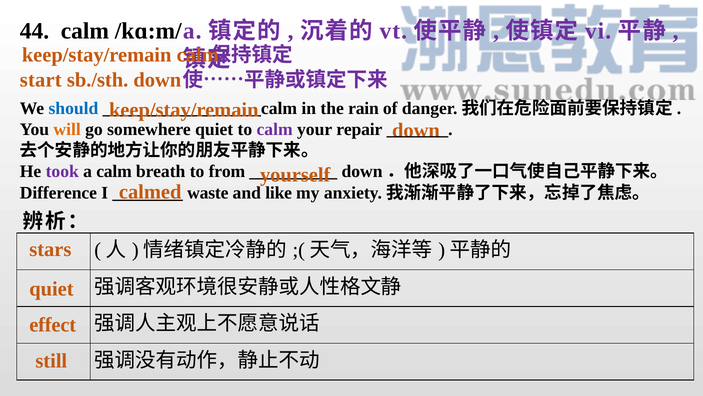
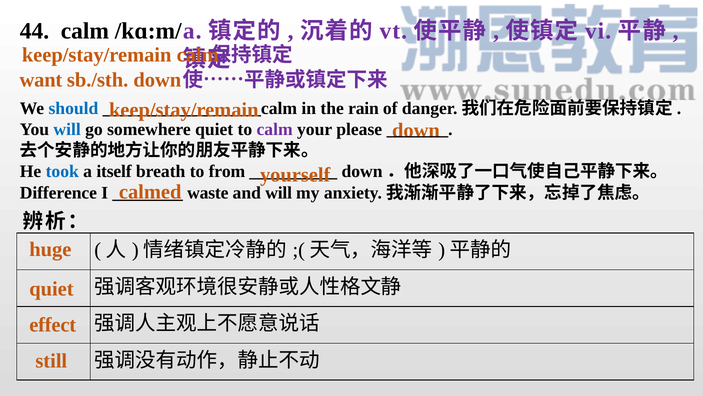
start: start -> want
will at (67, 129) colour: orange -> blue
repair: repair -> please
took colour: purple -> blue
a calm: calm -> itself
and like: like -> will
stars: stars -> huge
